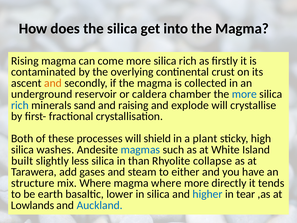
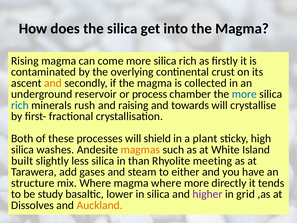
caldera: caldera -> process
sand: sand -> rush
explode: explode -> towards
magmas colour: blue -> orange
collapse: collapse -> meeting
earth: earth -> study
higher colour: blue -> purple
tear: tear -> grid
Lowlands: Lowlands -> Dissolves
Auckland colour: blue -> orange
